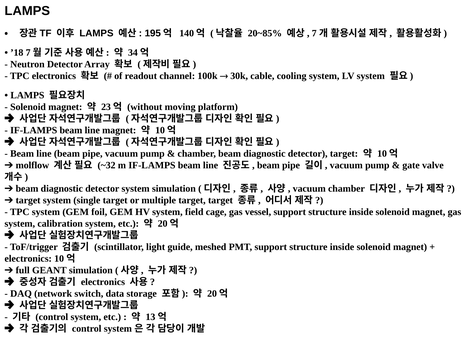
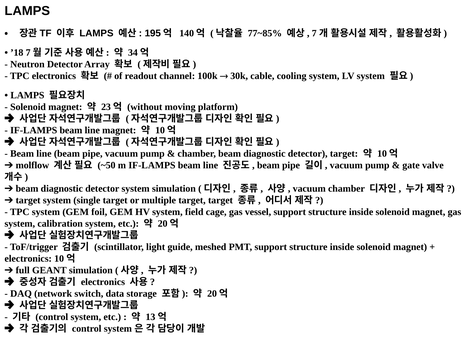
20~85%: 20~85% -> 77~85%
~32: ~32 -> ~50
